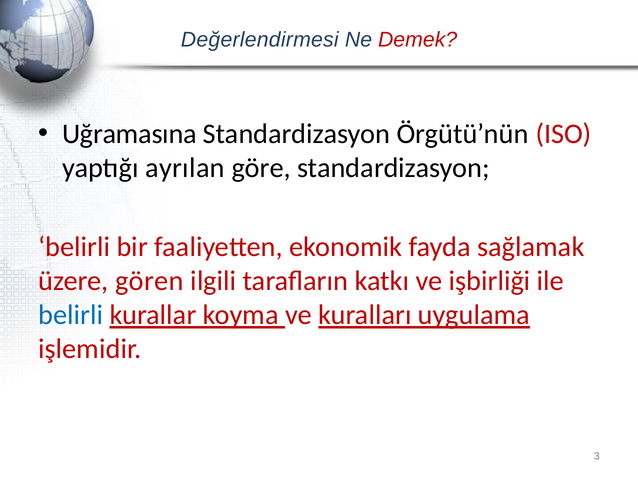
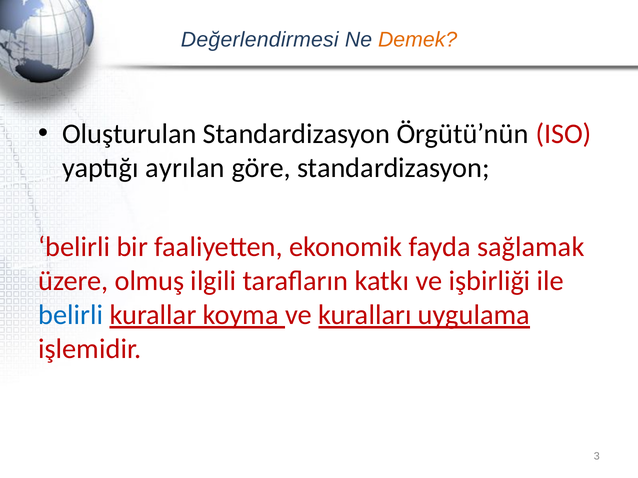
Demek colour: red -> orange
Uğramasına: Uğramasına -> Oluşturulan
gören: gören -> olmuş
